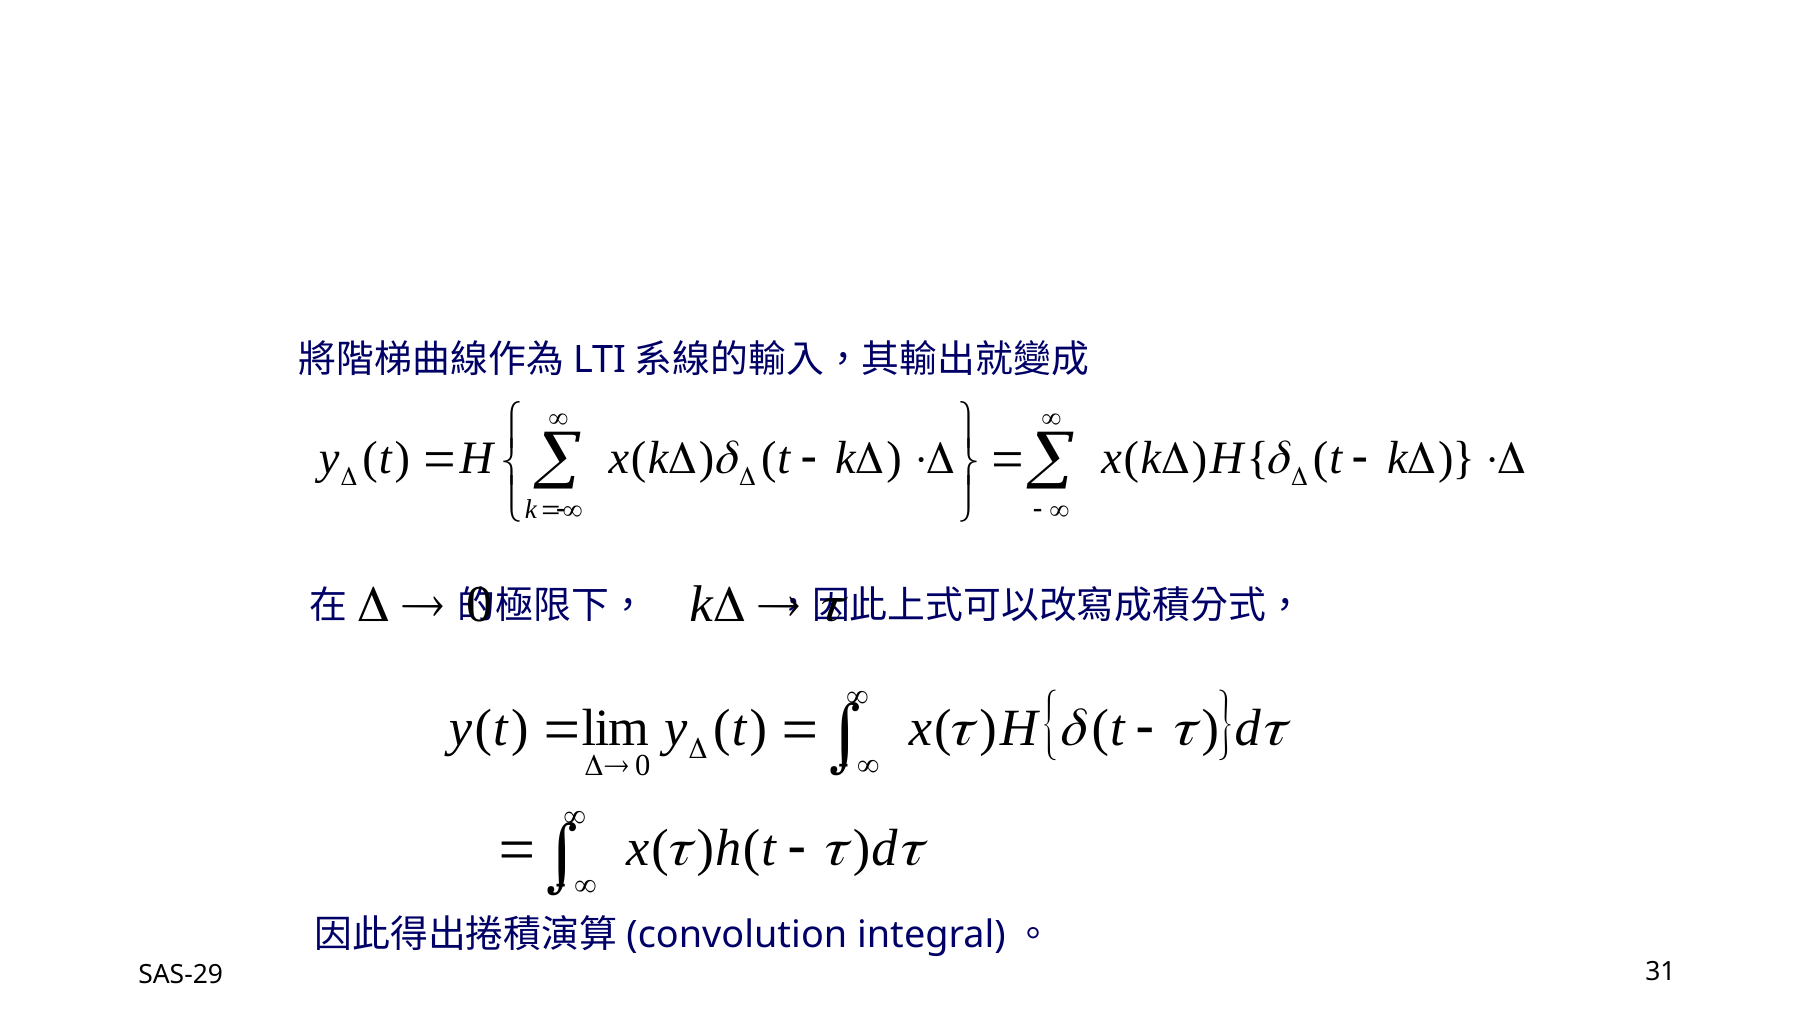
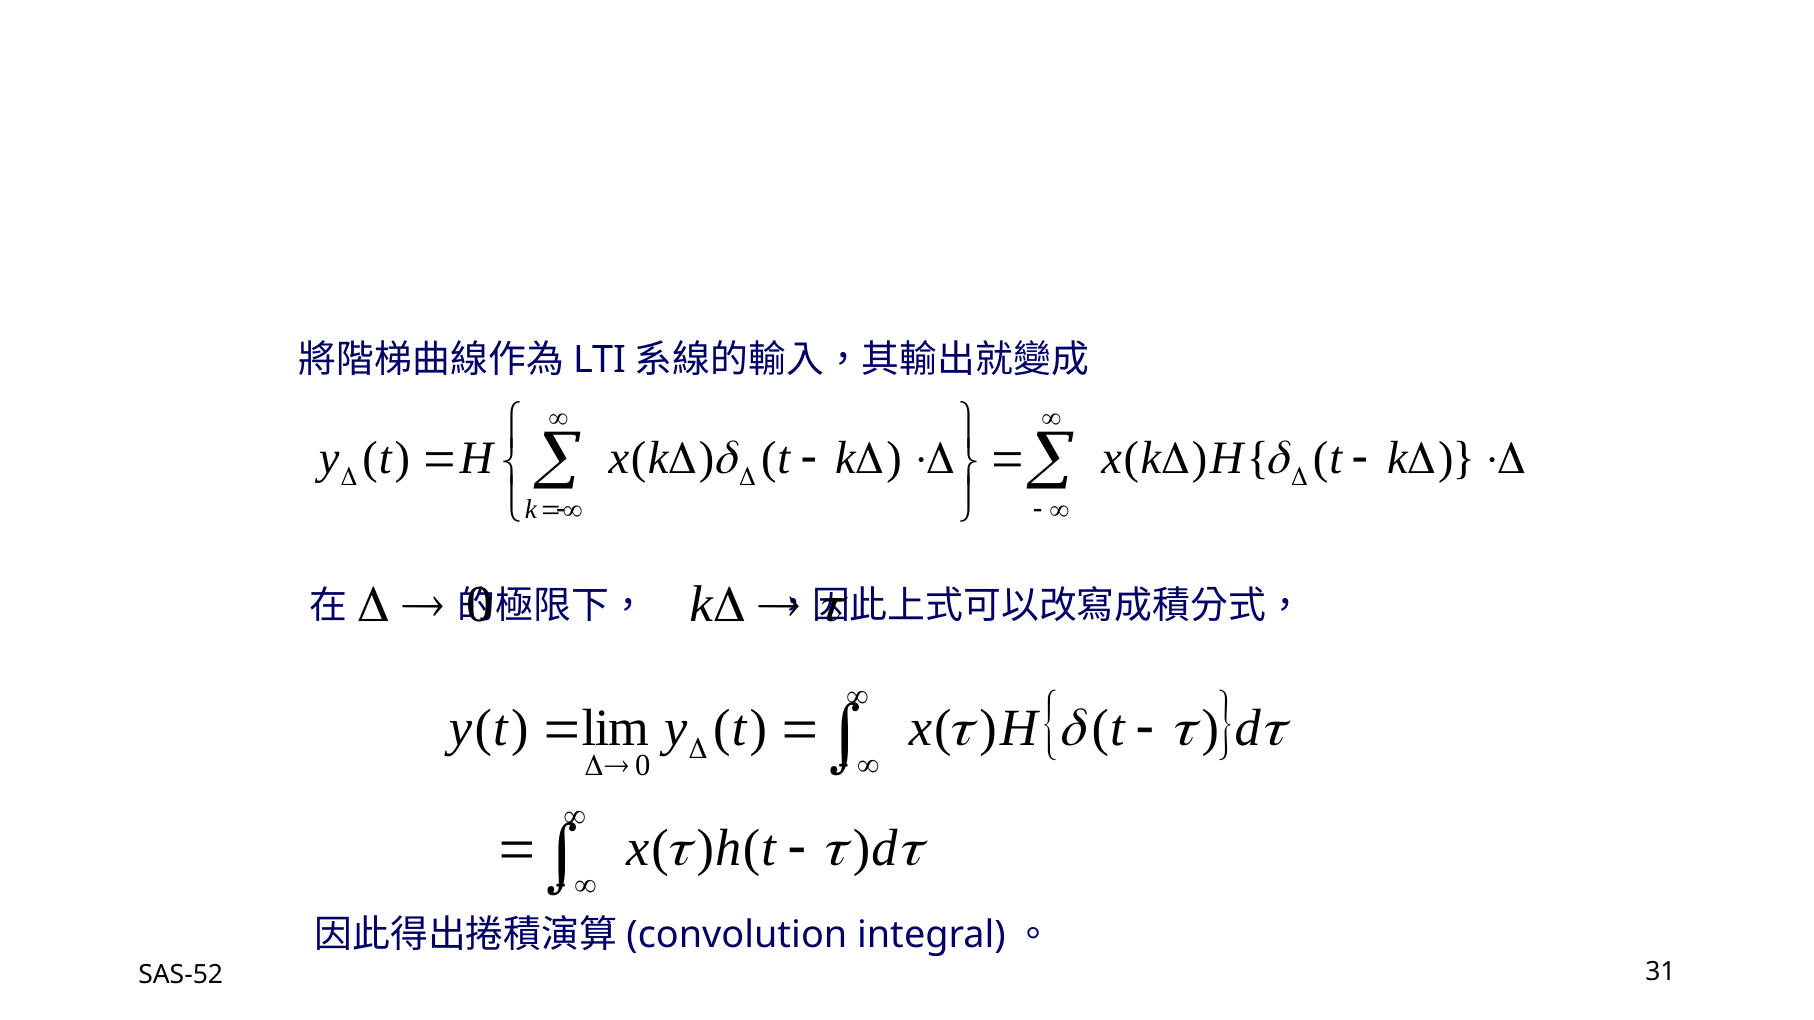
SAS-29: SAS-29 -> SAS-52
